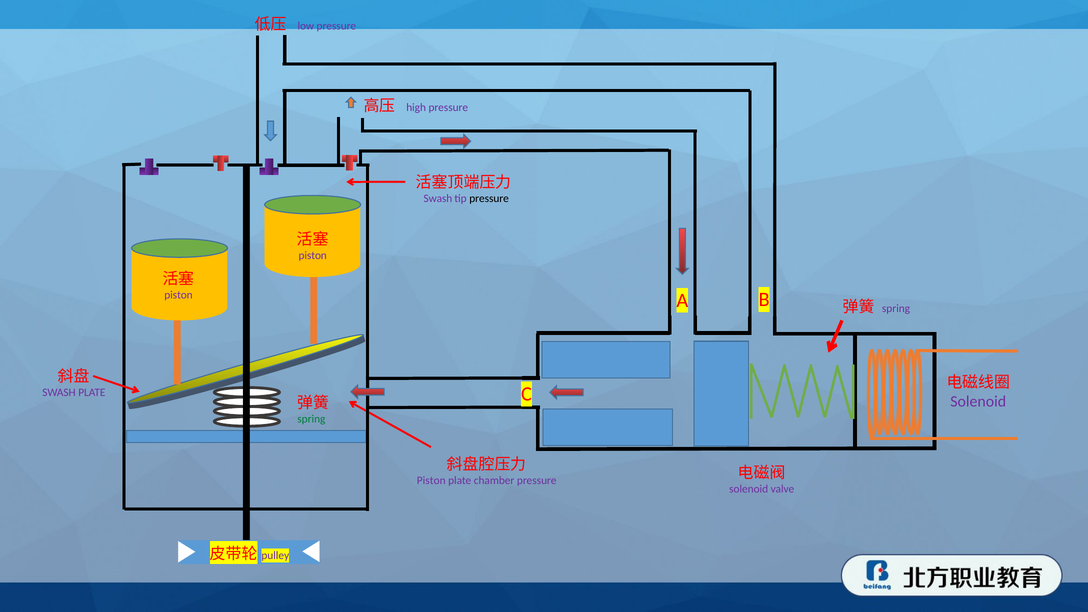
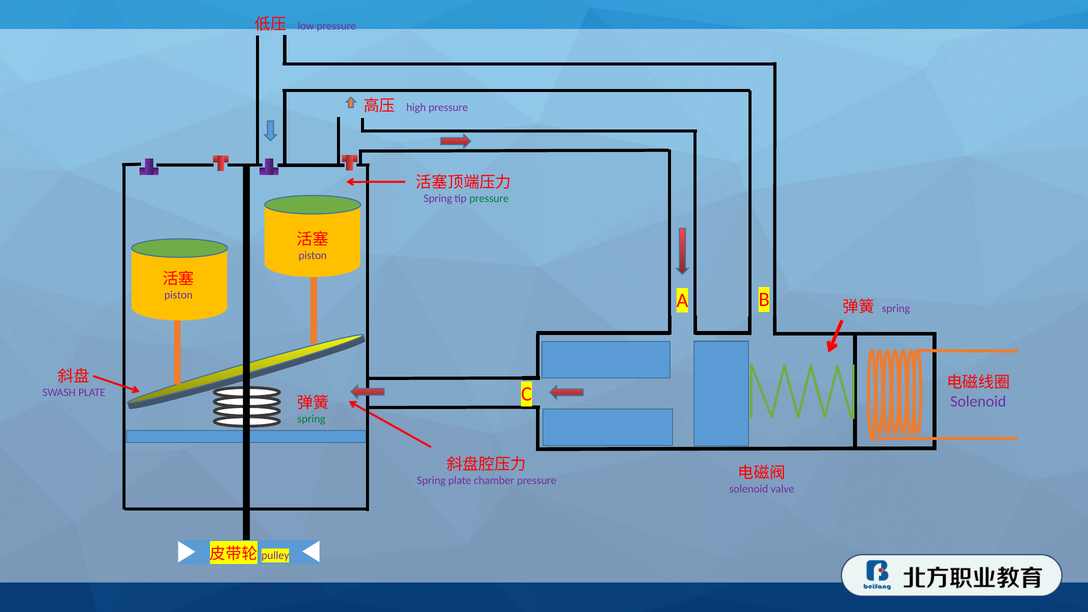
Swash at (438, 199): Swash -> Spring
pressure at (489, 199) colour: black -> green
Piston at (431, 481): Piston -> Spring
